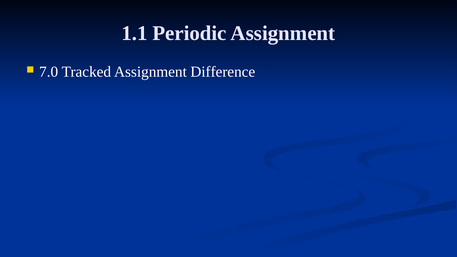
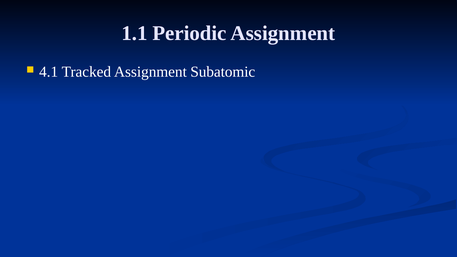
7.0: 7.0 -> 4.1
Difference: Difference -> Subatomic
